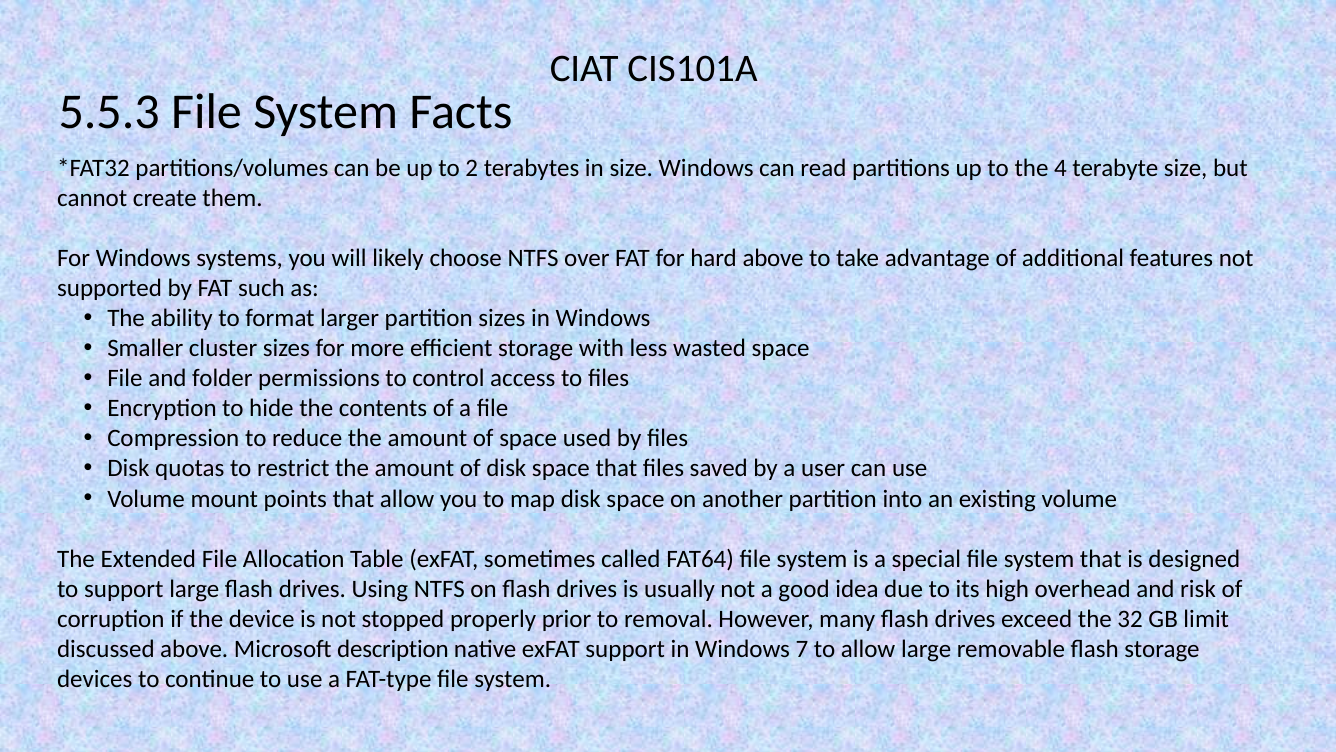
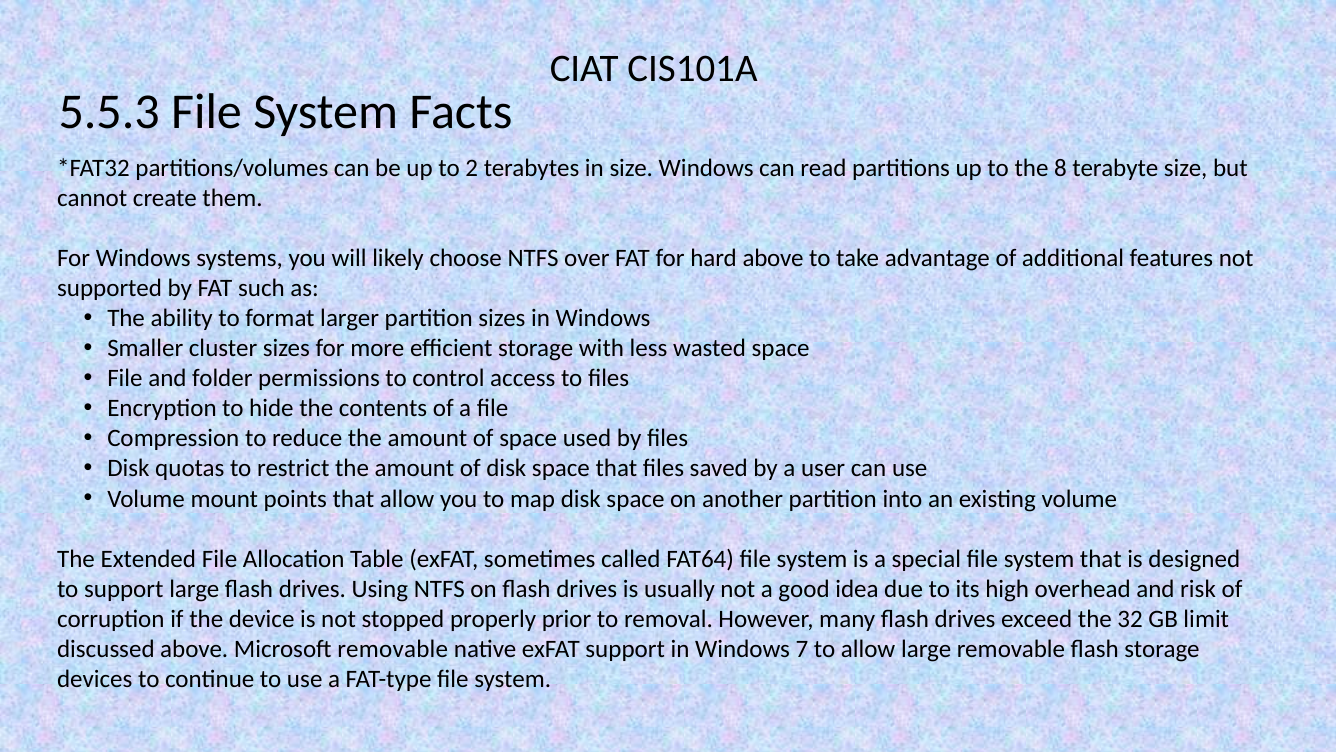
4: 4 -> 8
Microsoft description: description -> removable
